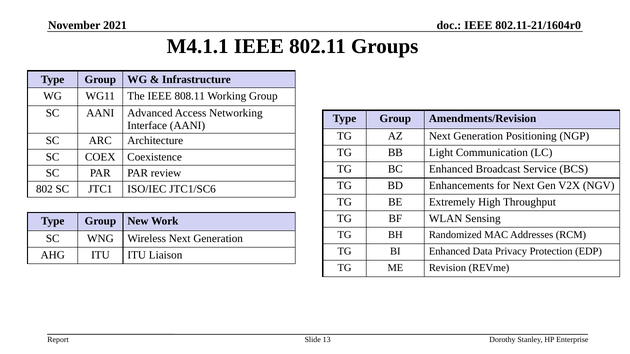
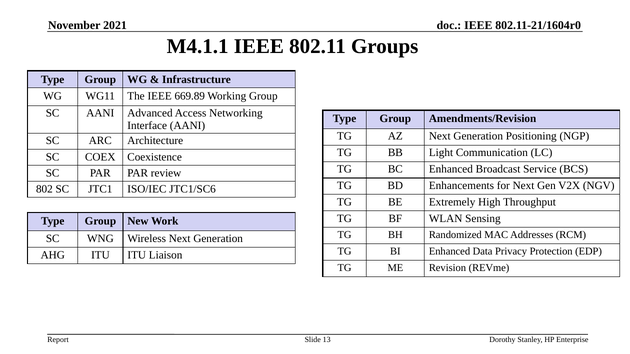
808.11: 808.11 -> 669.89
